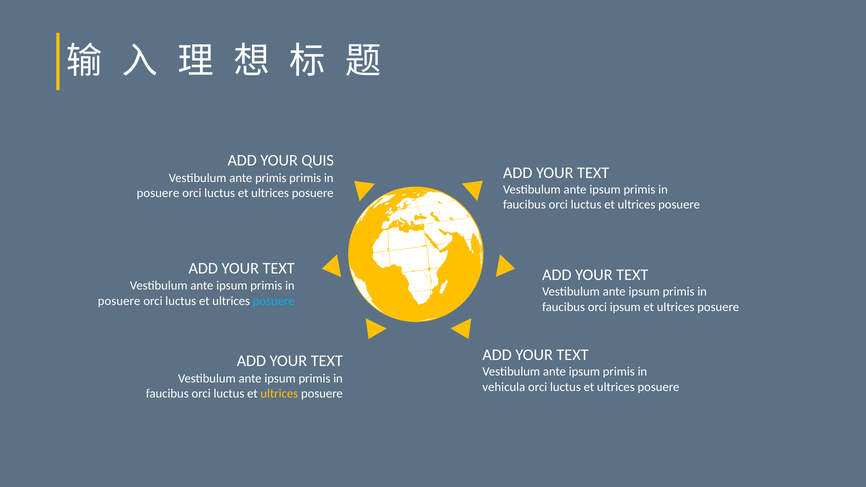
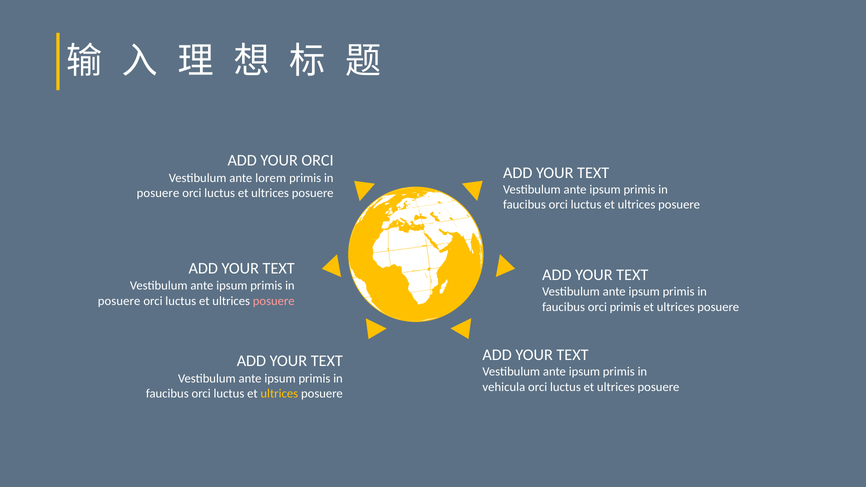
YOUR QUIS: QUIS -> ORCI
ante primis: primis -> lorem
posuere at (274, 301) colour: light blue -> pink
orci ipsum: ipsum -> primis
